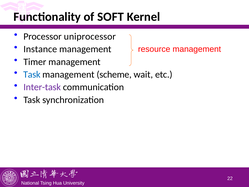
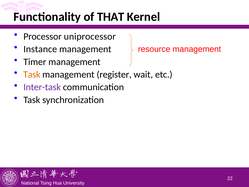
SOFT: SOFT -> THAT
Task at (32, 74) colour: blue -> orange
scheme: scheme -> register
